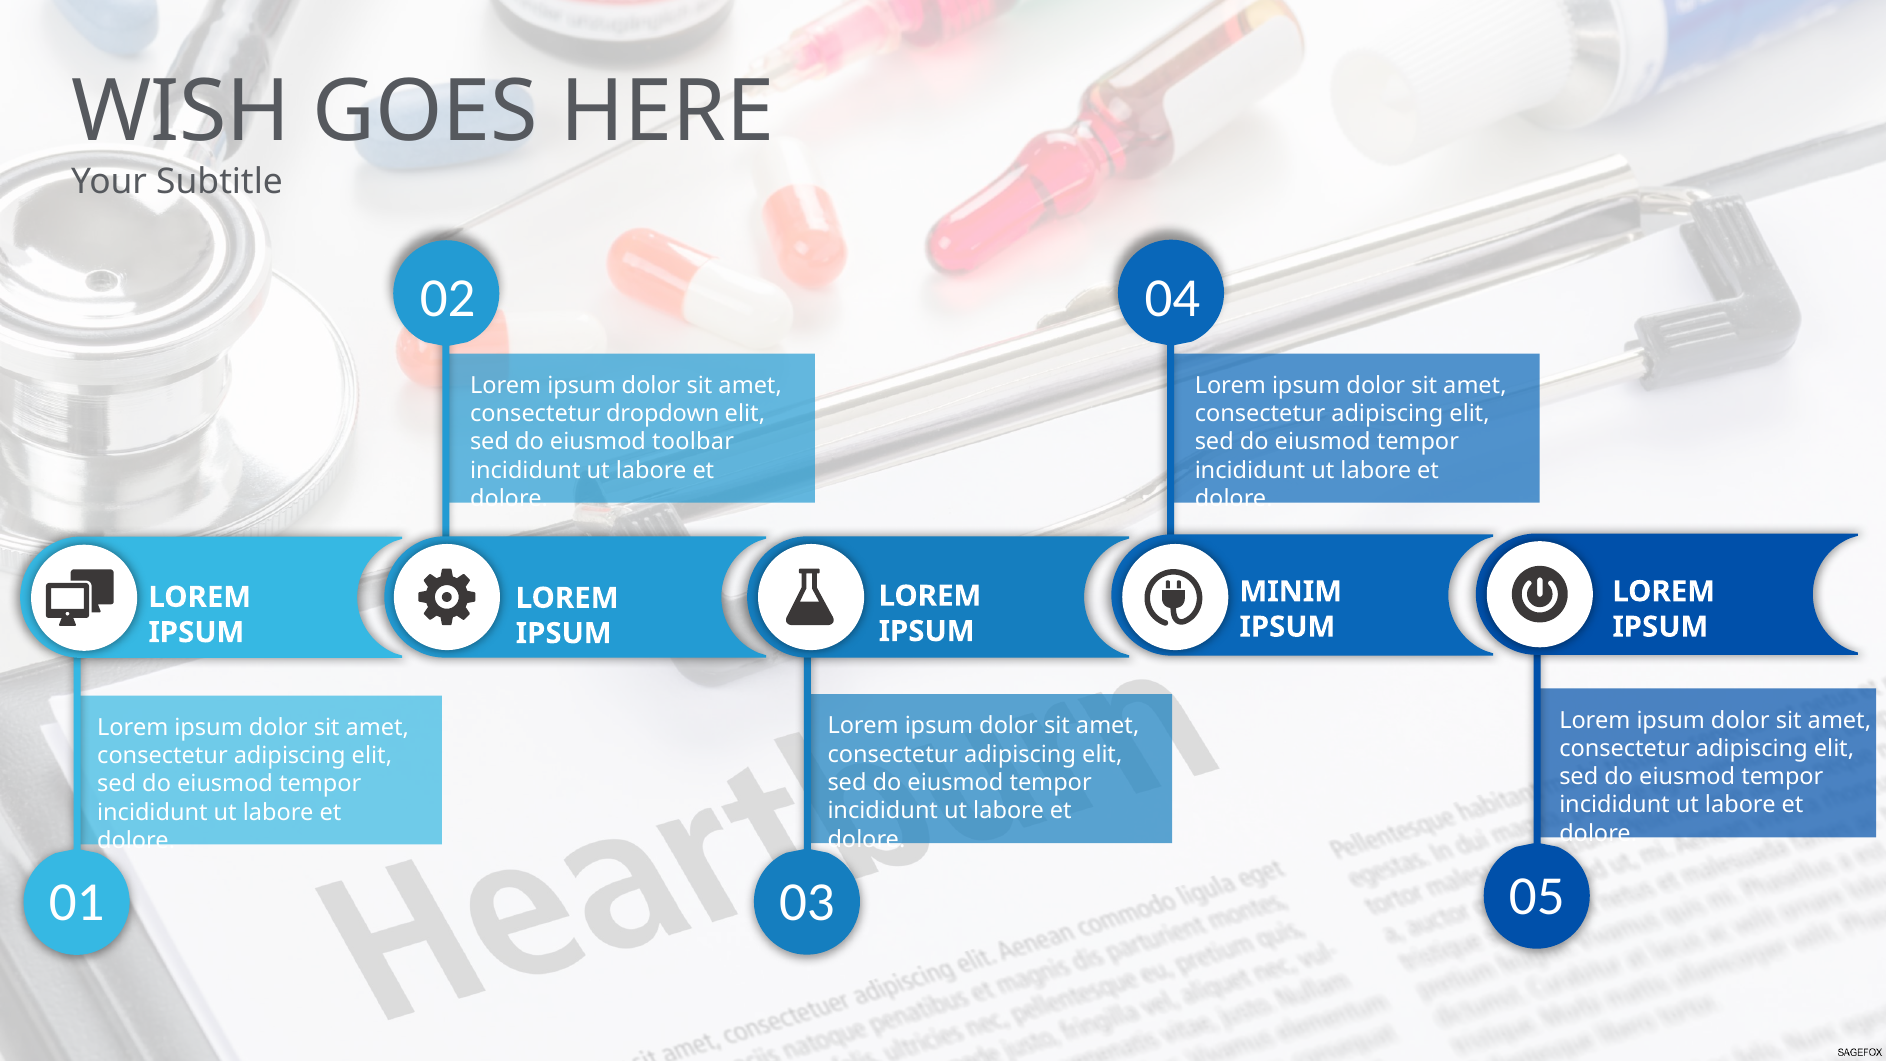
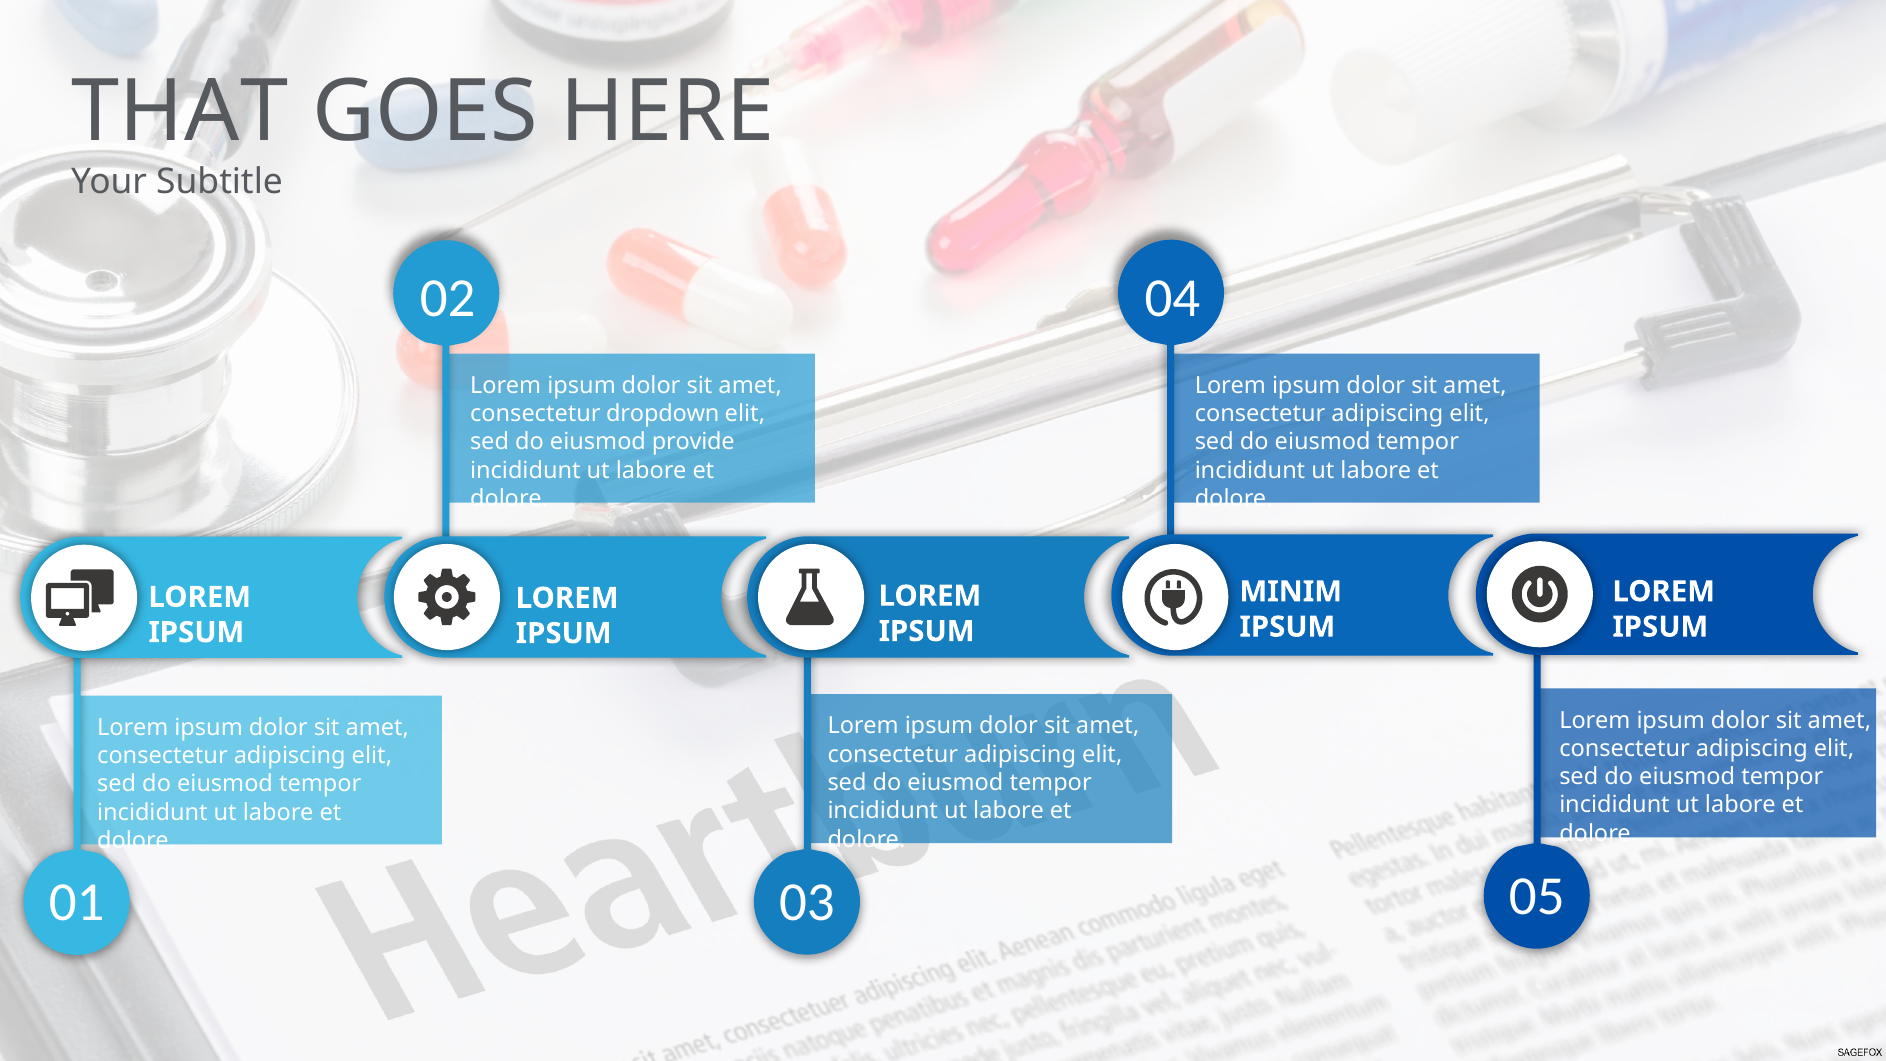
WISH: WISH -> THAT
toolbar: toolbar -> provide
